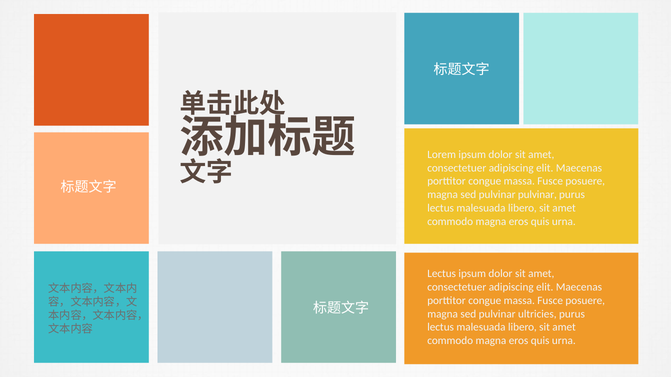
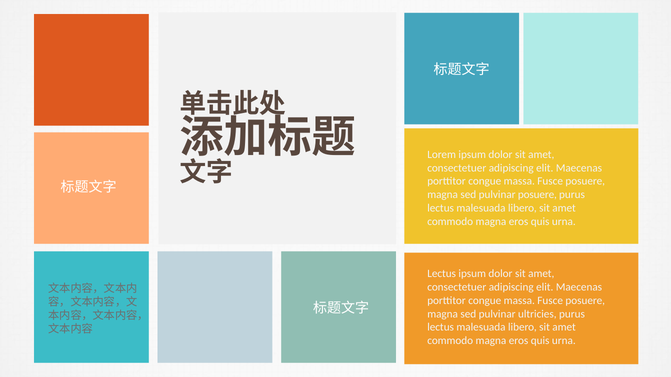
pulvinar pulvinar: pulvinar -> posuere
